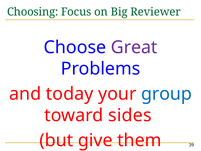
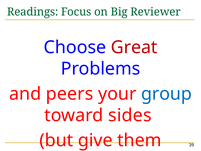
Choosing: Choosing -> Readings
Great colour: purple -> red
today: today -> peers
